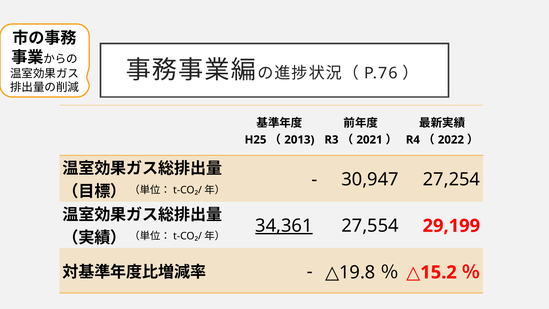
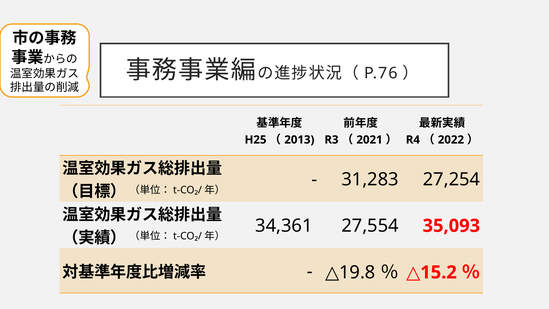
30,947: 30,947 -> 31,283
34,361 underline: present -> none
29,199: 29,199 -> 35,093
